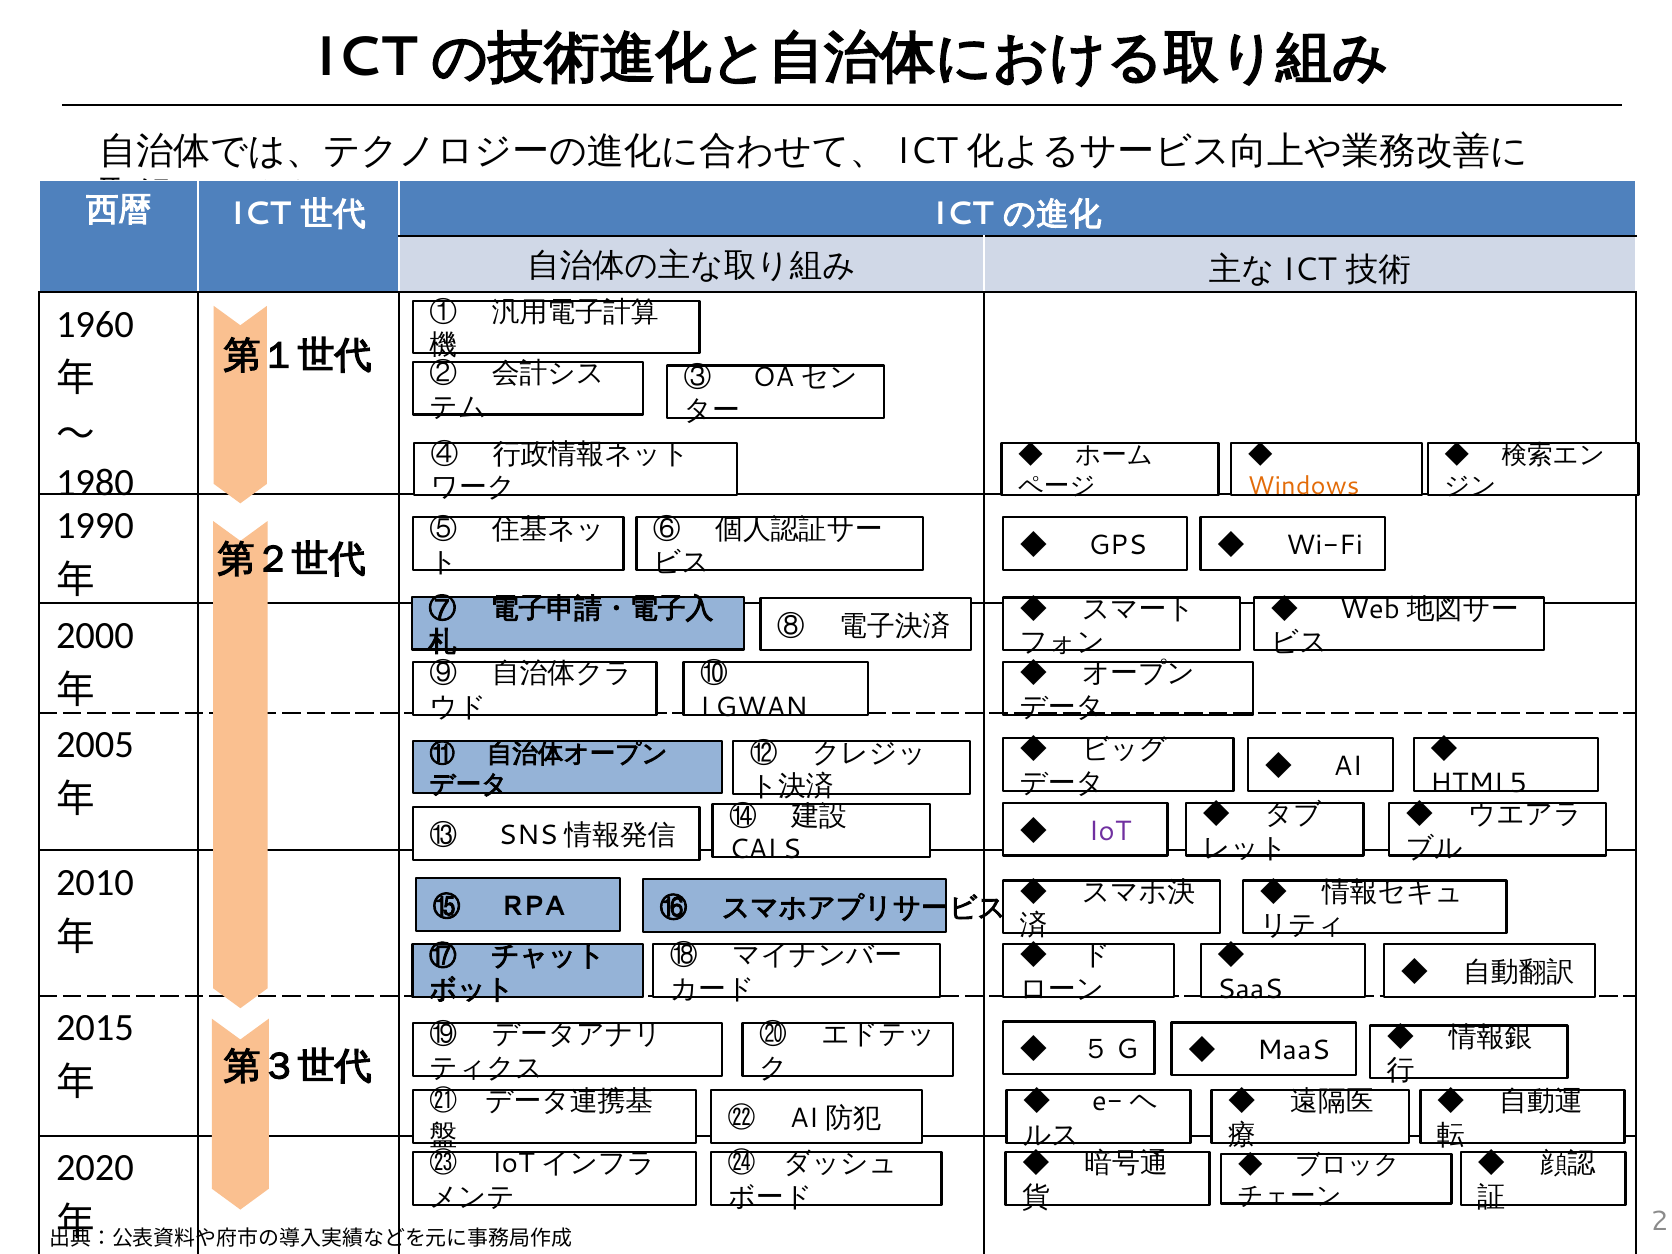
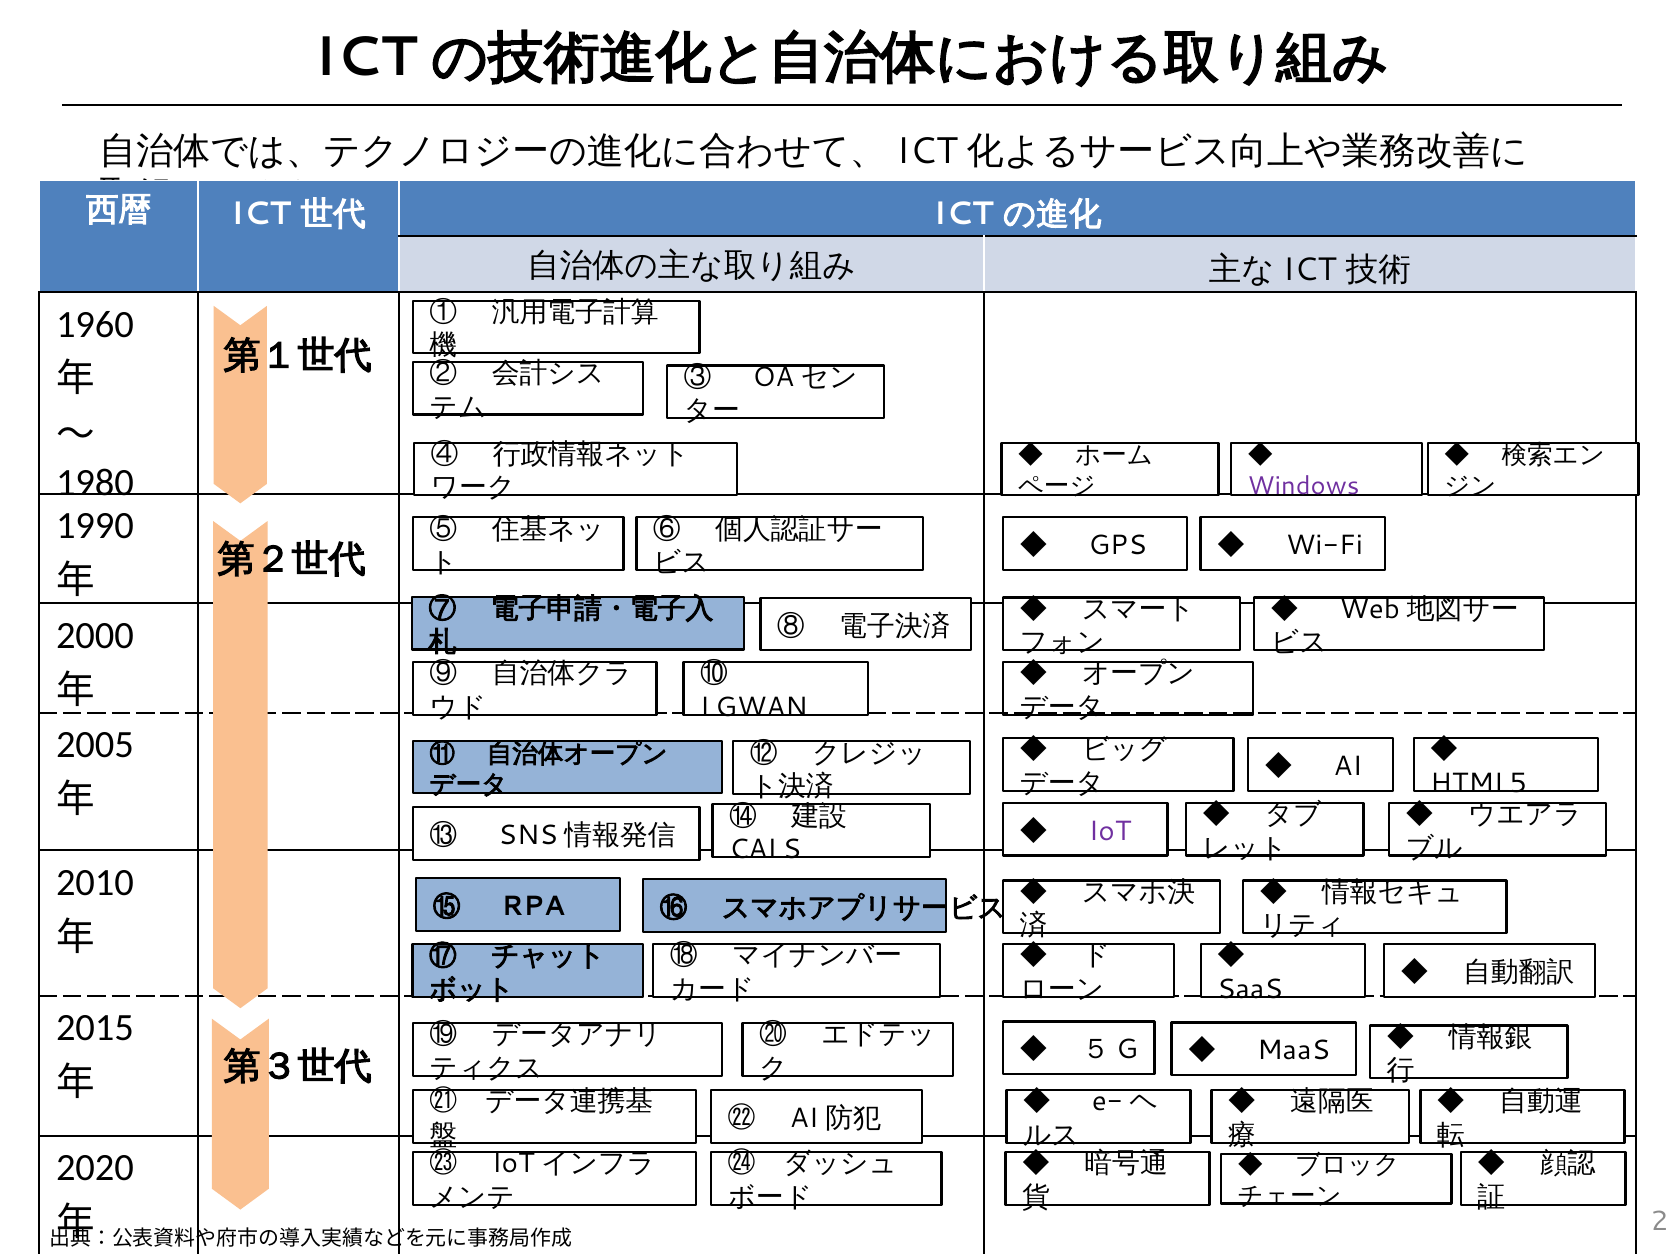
Windows colour: orange -> purple
